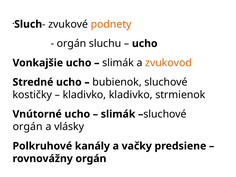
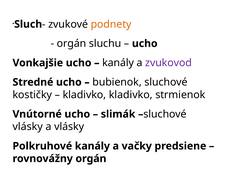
slimák at (118, 63): slimák -> kanály
zvukovod colour: orange -> purple
orgán at (28, 127): orgán -> vlásky
